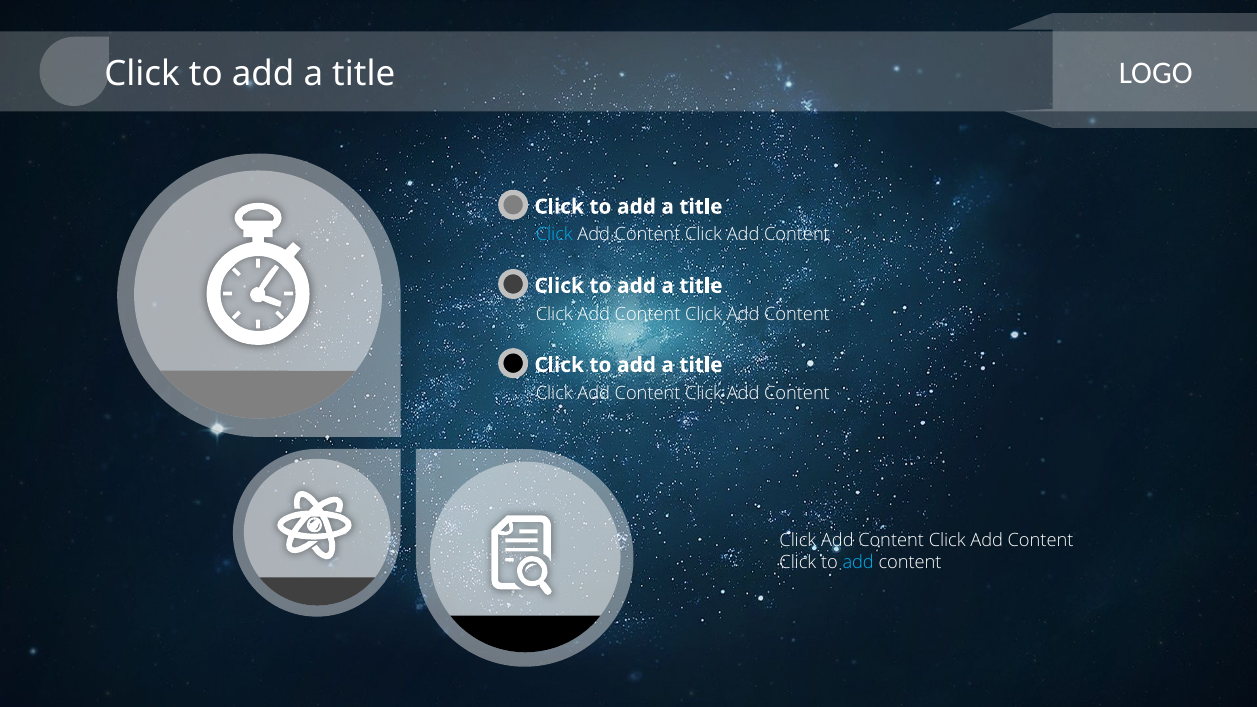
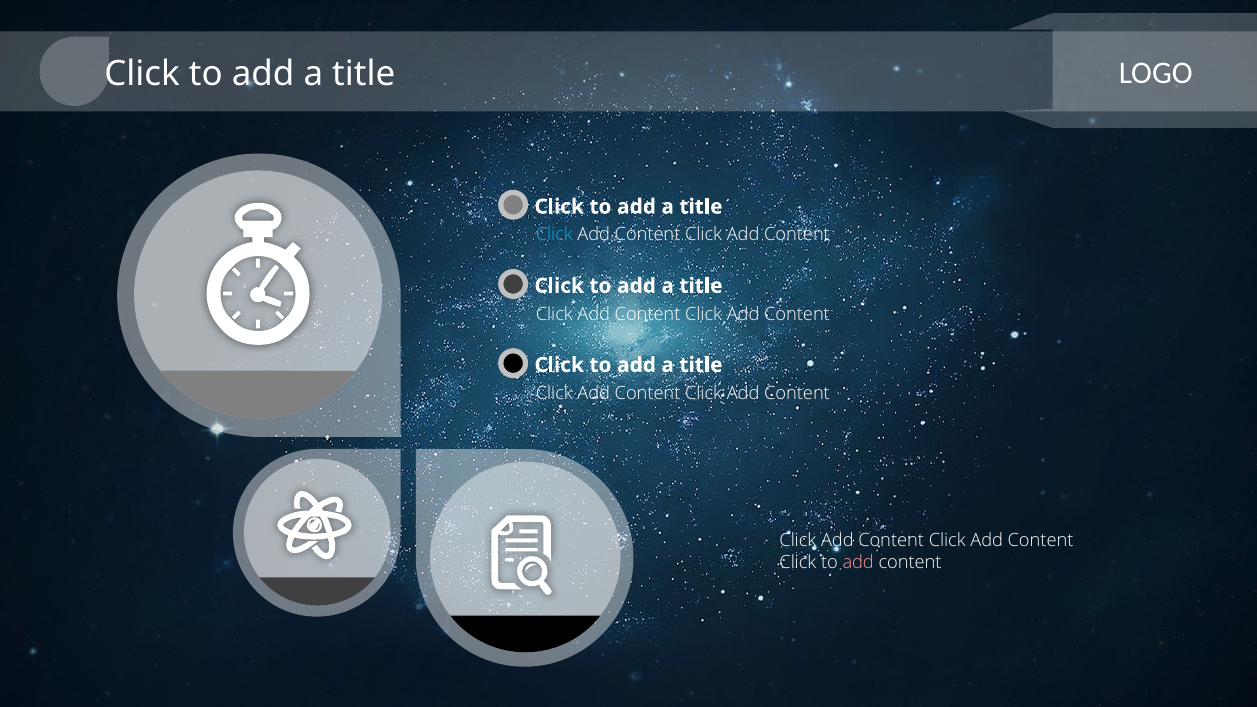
add at (858, 562) colour: light blue -> pink
